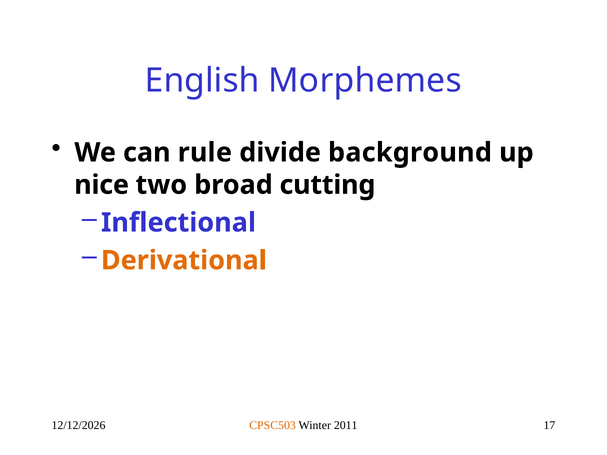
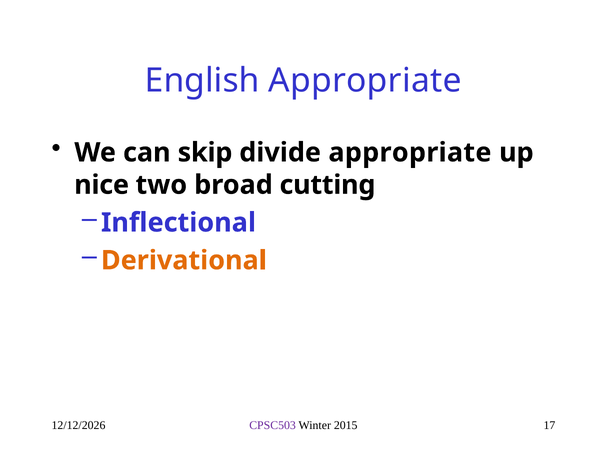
English Morphemes: Morphemes -> Appropriate
rule: rule -> skip
divide background: background -> appropriate
CPSC503 colour: orange -> purple
2011: 2011 -> 2015
